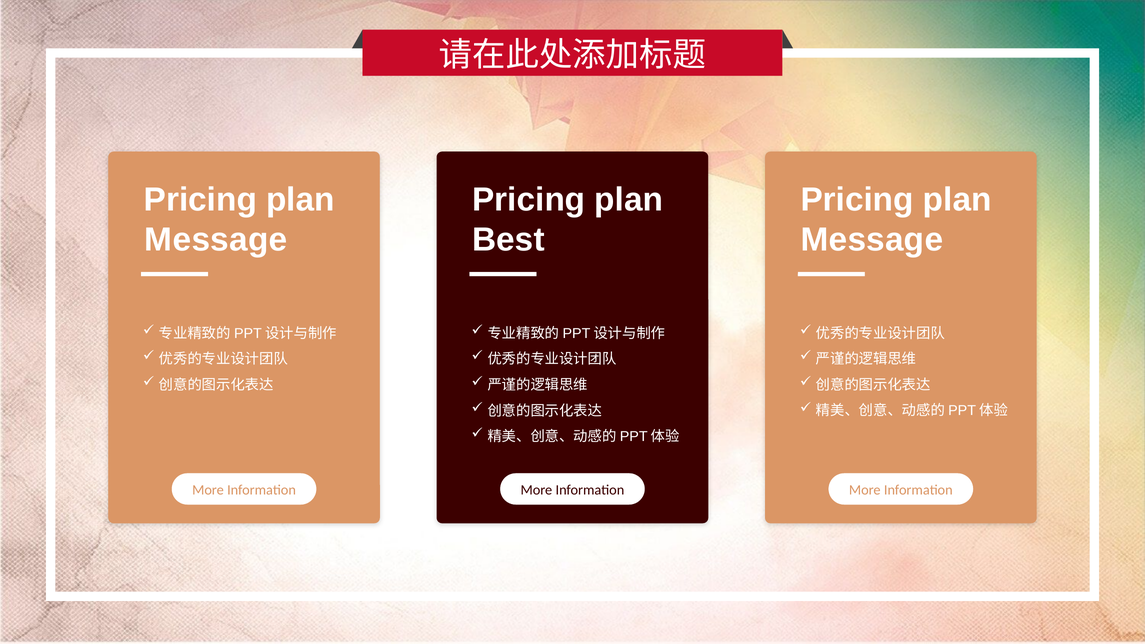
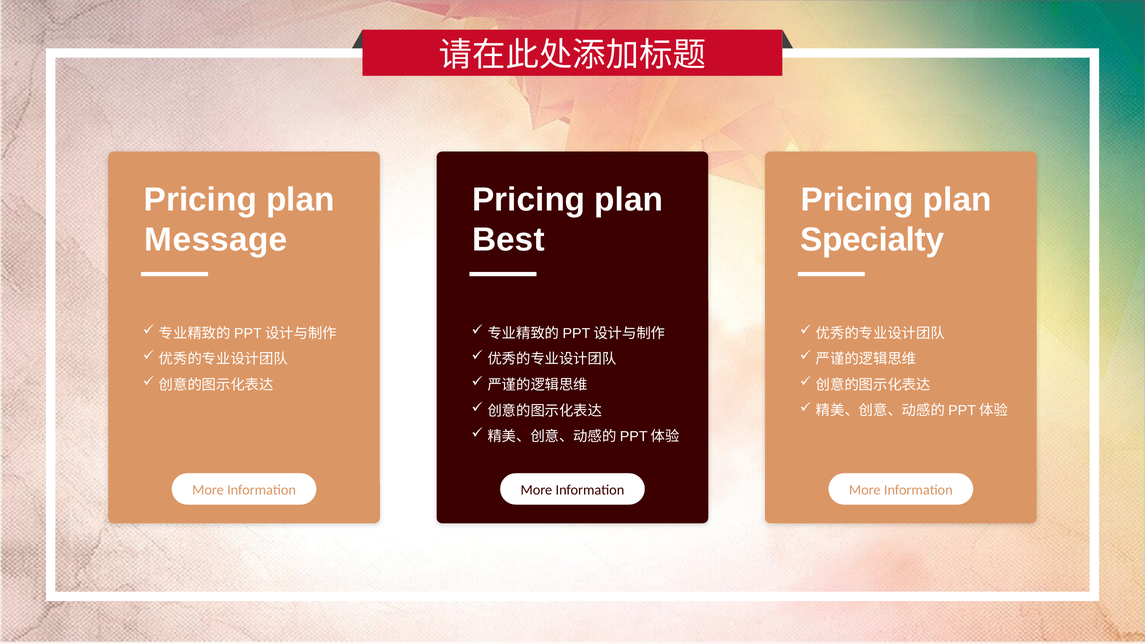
Message at (872, 240): Message -> Specialty
